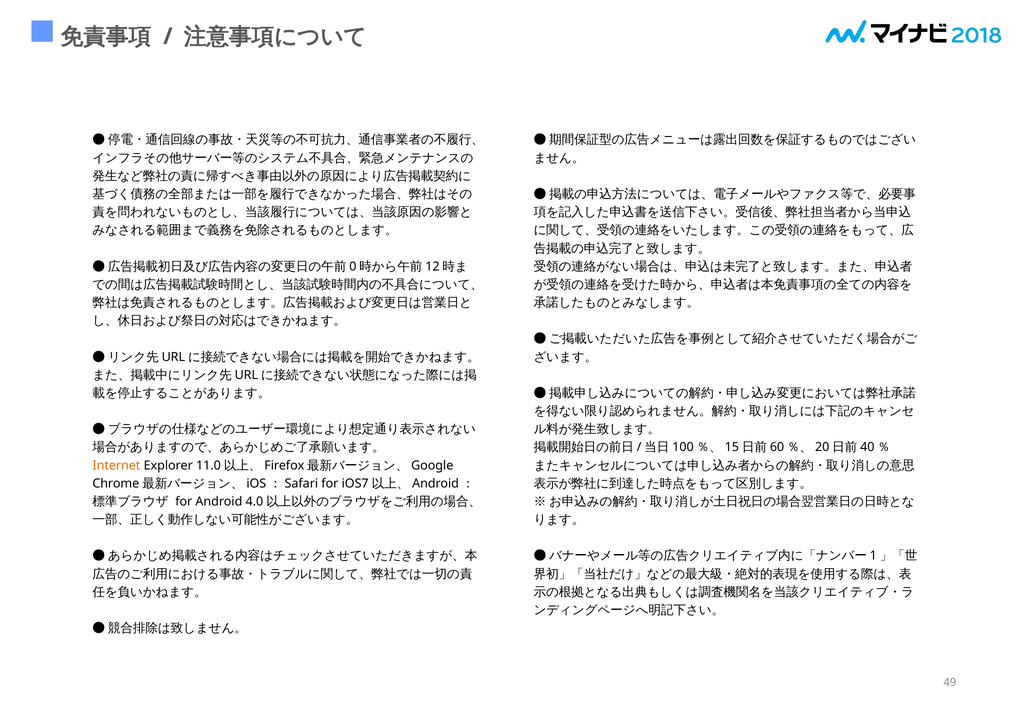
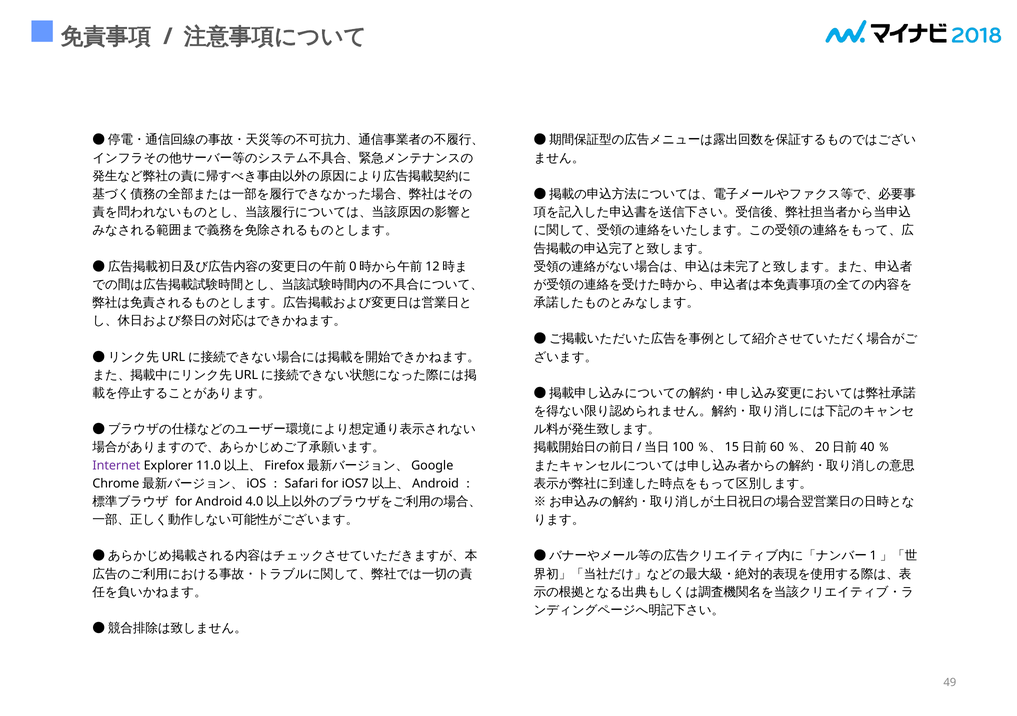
Internet colour: orange -> purple
